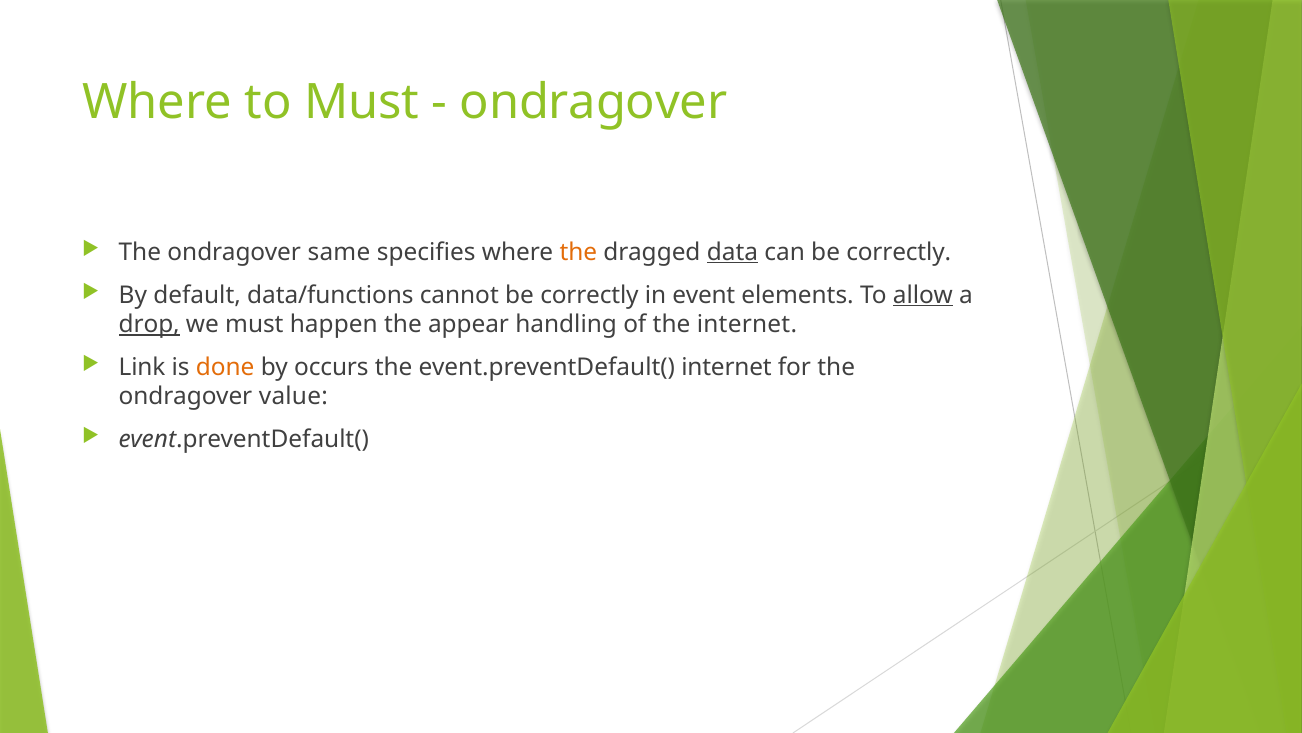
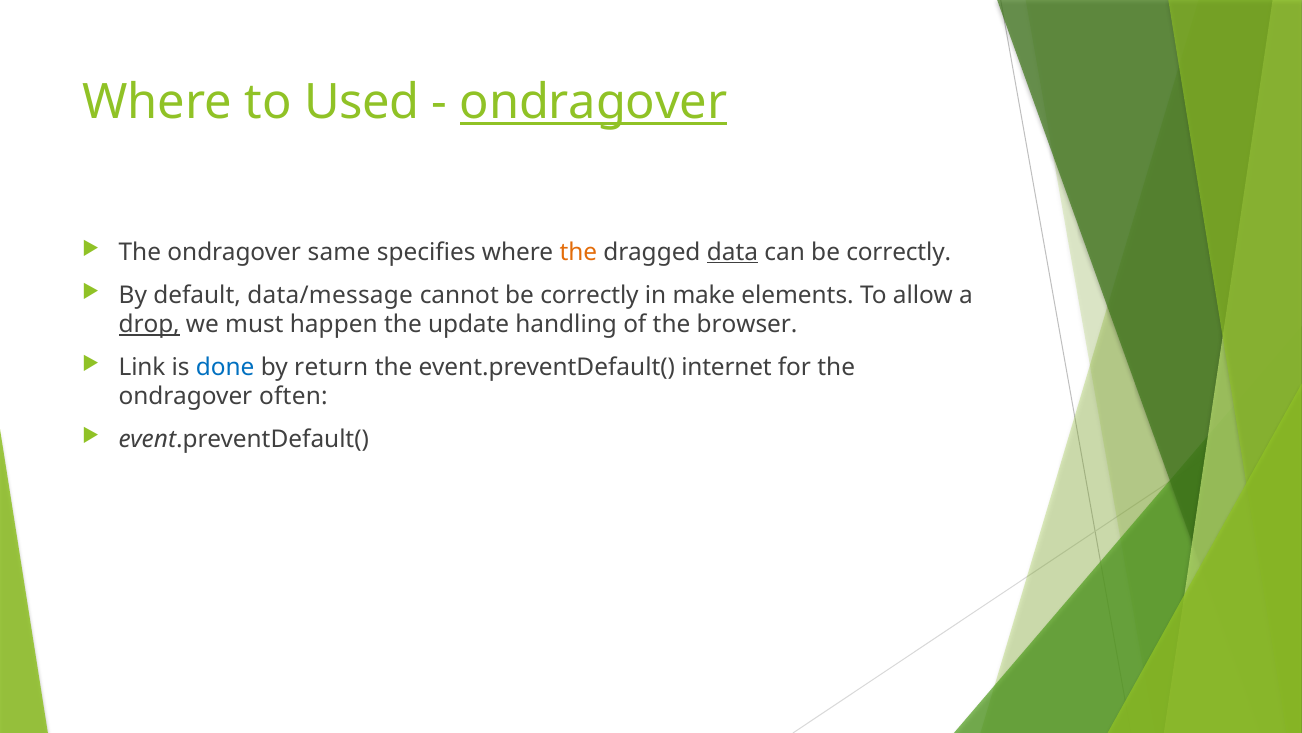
to Must: Must -> Used
ondragover at (594, 103) underline: none -> present
data/functions: data/functions -> data/message
event: event -> make
allow underline: present -> none
appear: appear -> update
the internet: internet -> browser
done colour: orange -> blue
occurs: occurs -> return
value: value -> often
